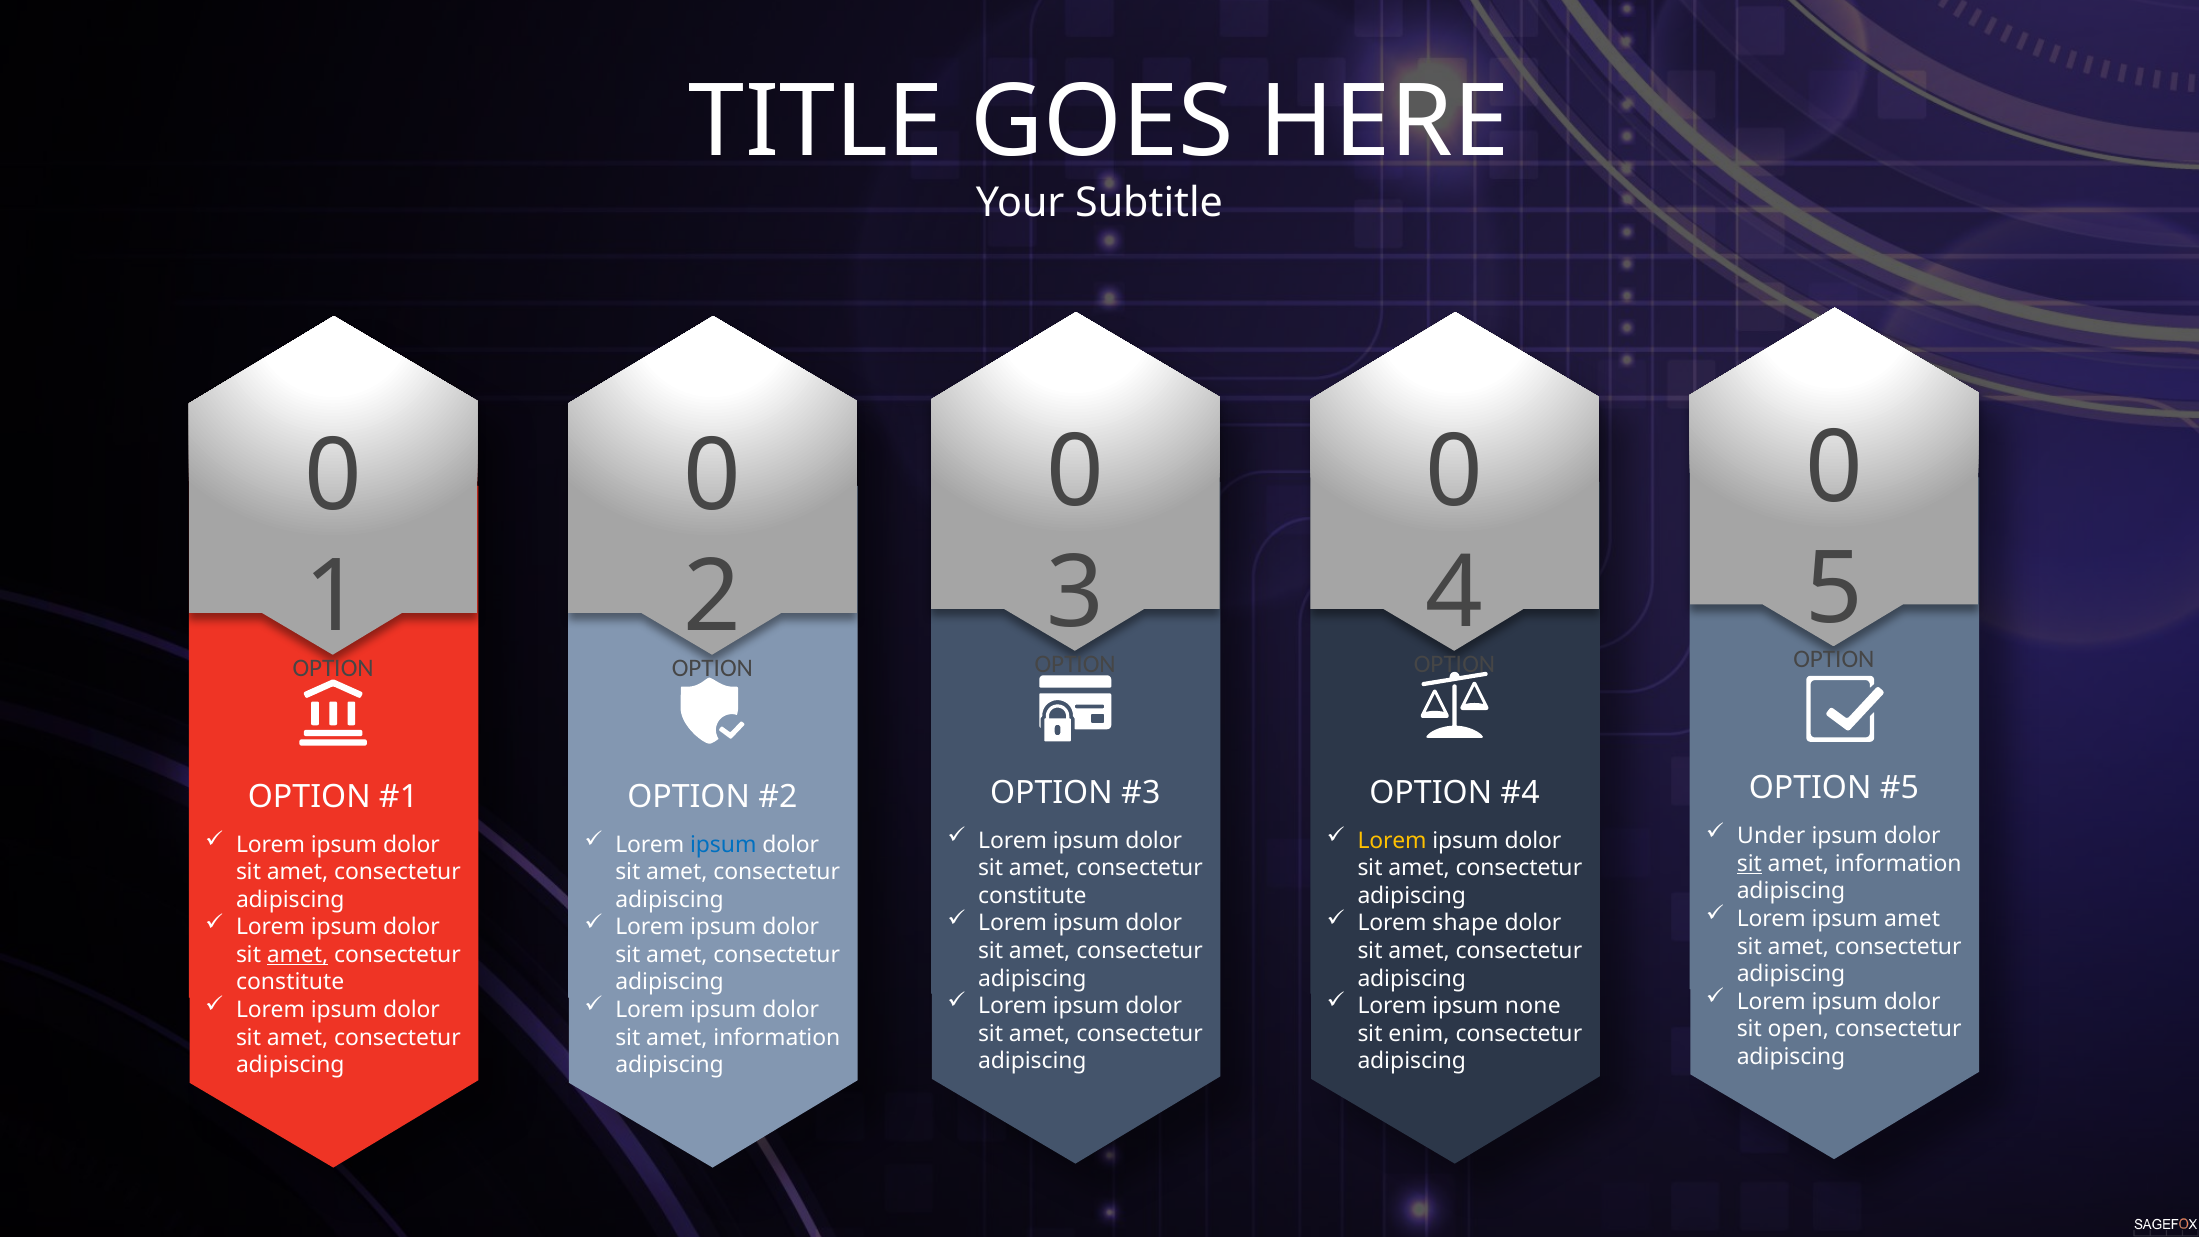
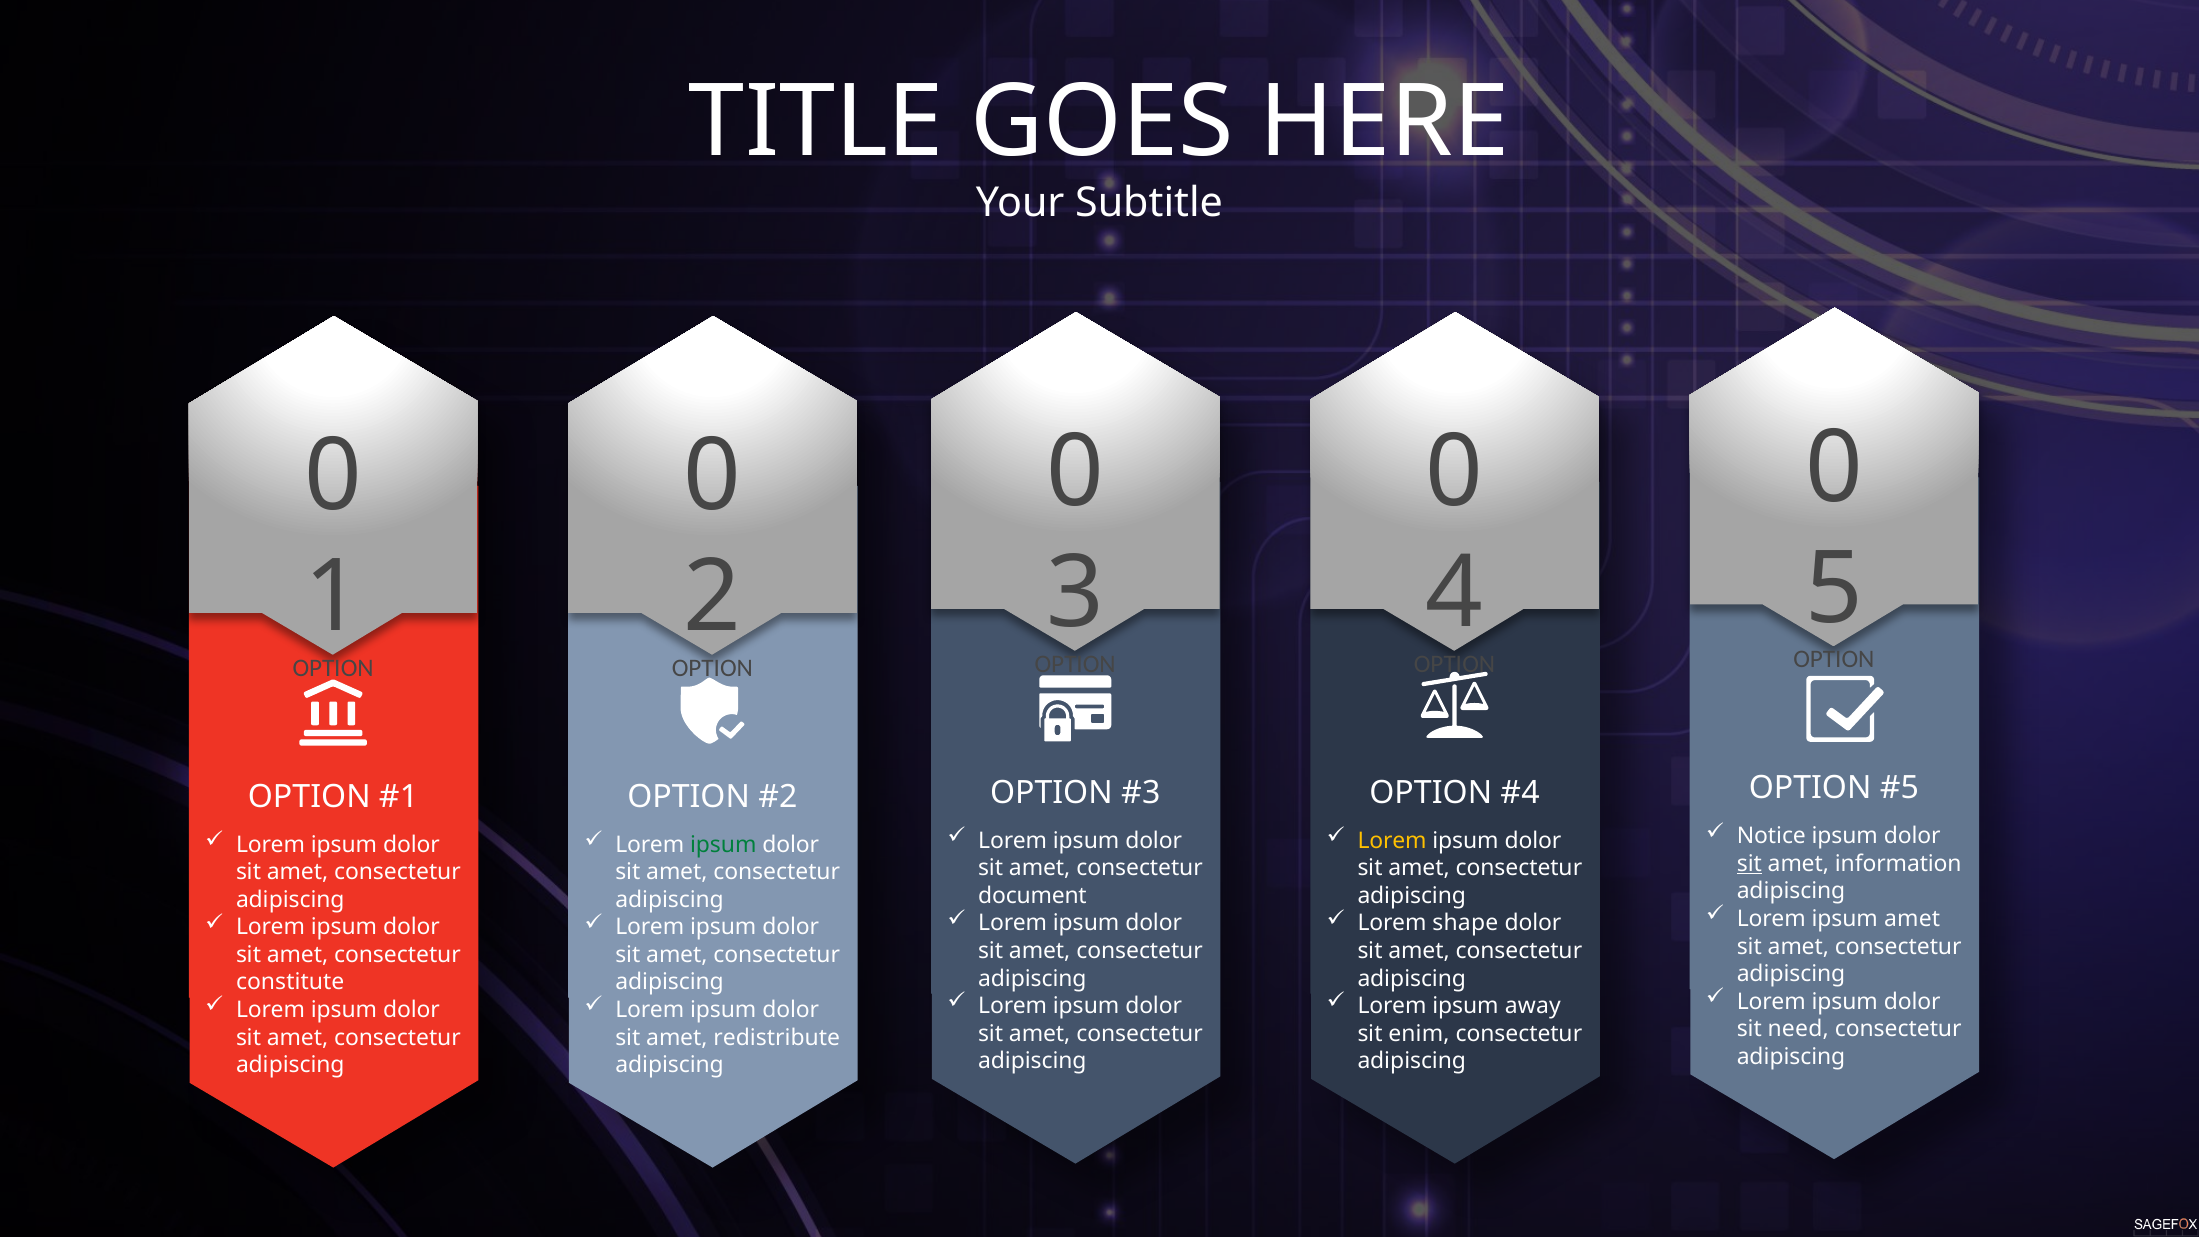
Under: Under -> Notice
ipsum at (723, 845) colour: blue -> green
constitute at (1032, 896): constitute -> document
amet at (298, 955) underline: present -> none
none: none -> away
open: open -> need
information at (777, 1037): information -> redistribute
